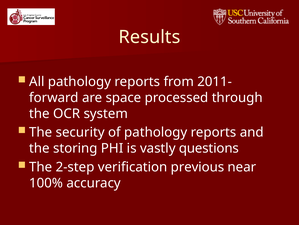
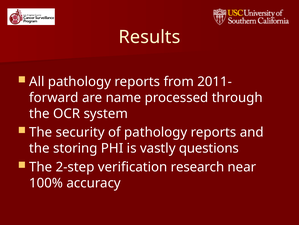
space: space -> name
previous: previous -> research
